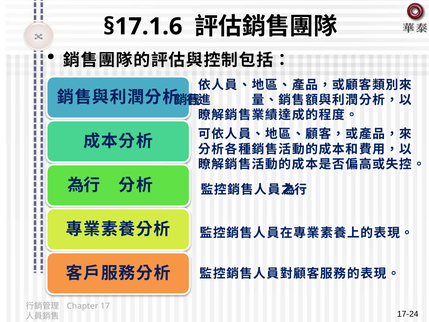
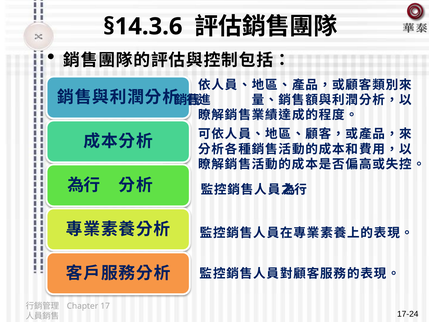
§17.1.6: §17.1.6 -> §14.3.6
